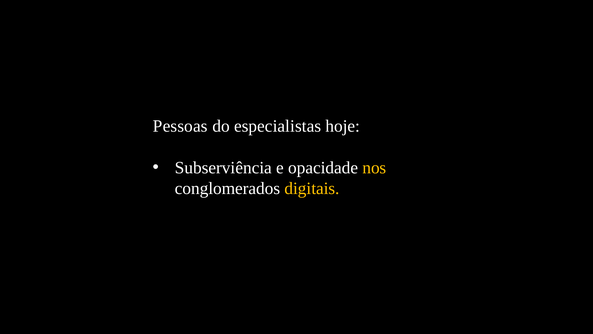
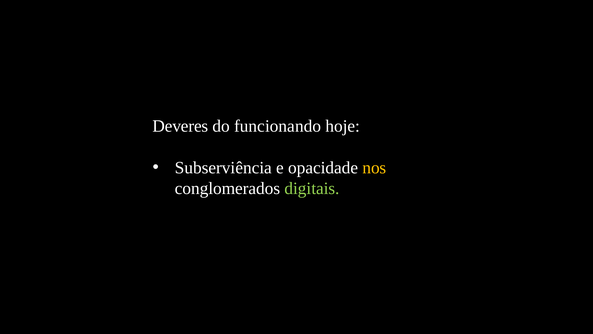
Pessoas: Pessoas -> Deveres
especialistas: especialistas -> funcionando
digitais colour: yellow -> light green
